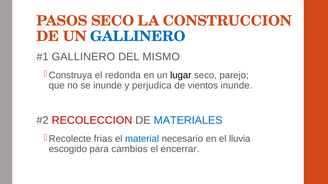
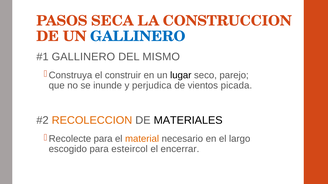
PASOS SECO: SECO -> SECA
redonda: redonda -> construir
vientos inunde: inunde -> picada
RECOLECCION colour: red -> orange
MATERIALES colour: blue -> black
frias at (103, 139): frias -> para
material colour: blue -> orange
lluvia: lluvia -> largo
cambios: cambios -> esteircol
